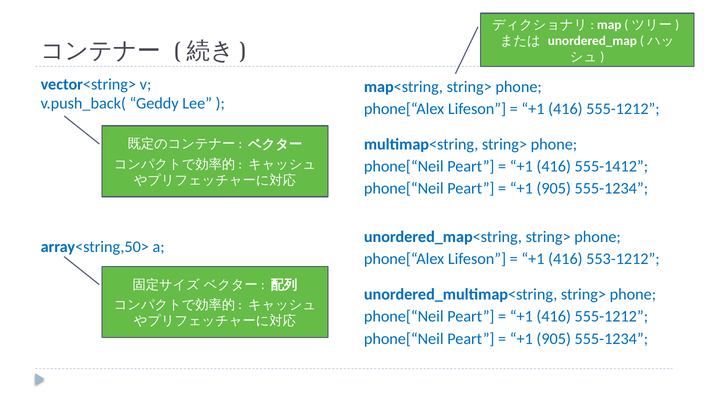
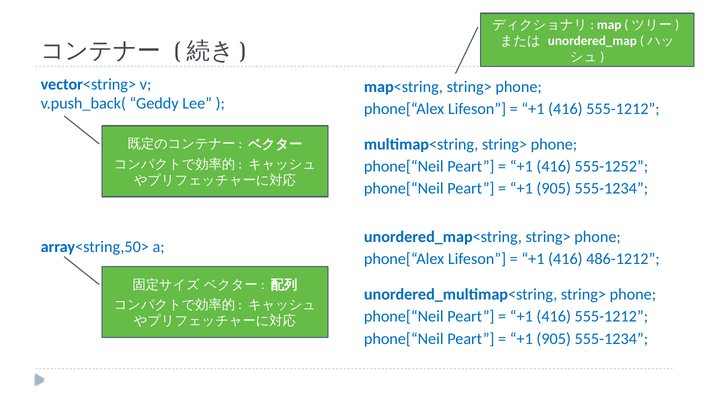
555-1412: 555-1412 -> 555-1252
553-1212: 553-1212 -> 486-1212
